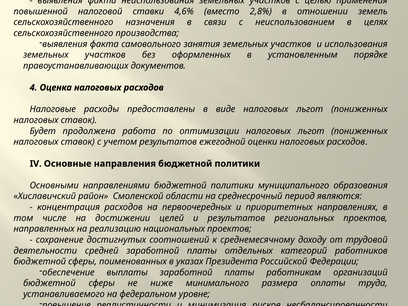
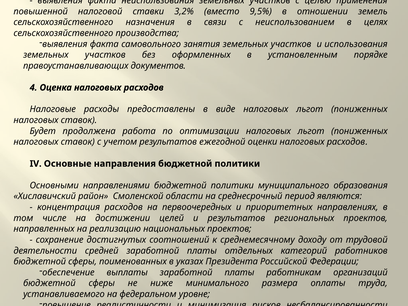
4,6%: 4,6% -> 3,2%
2,8%: 2,8% -> 9,5%
